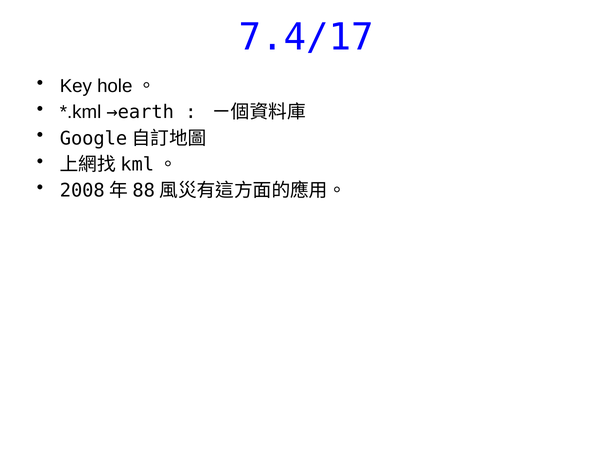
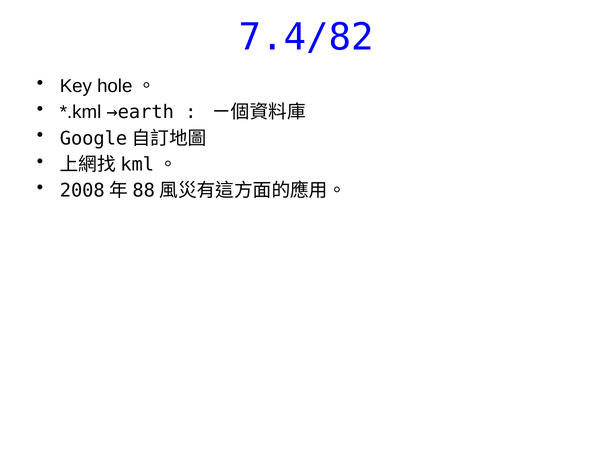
7.4/17: 7.4/17 -> 7.4/82
